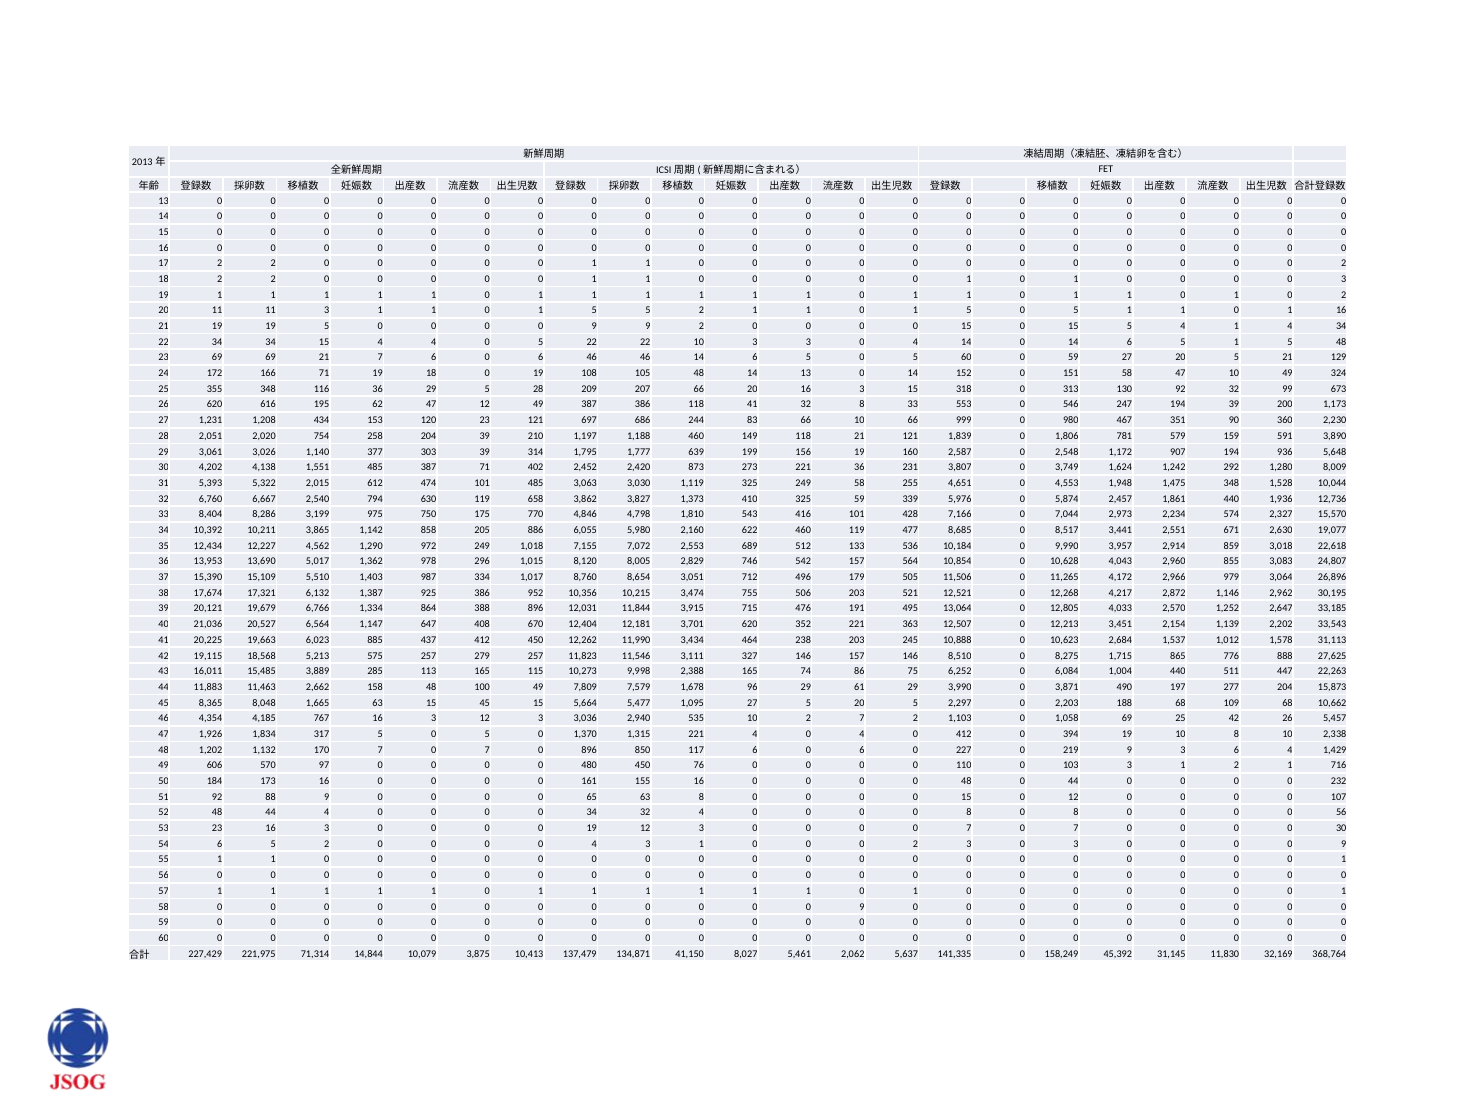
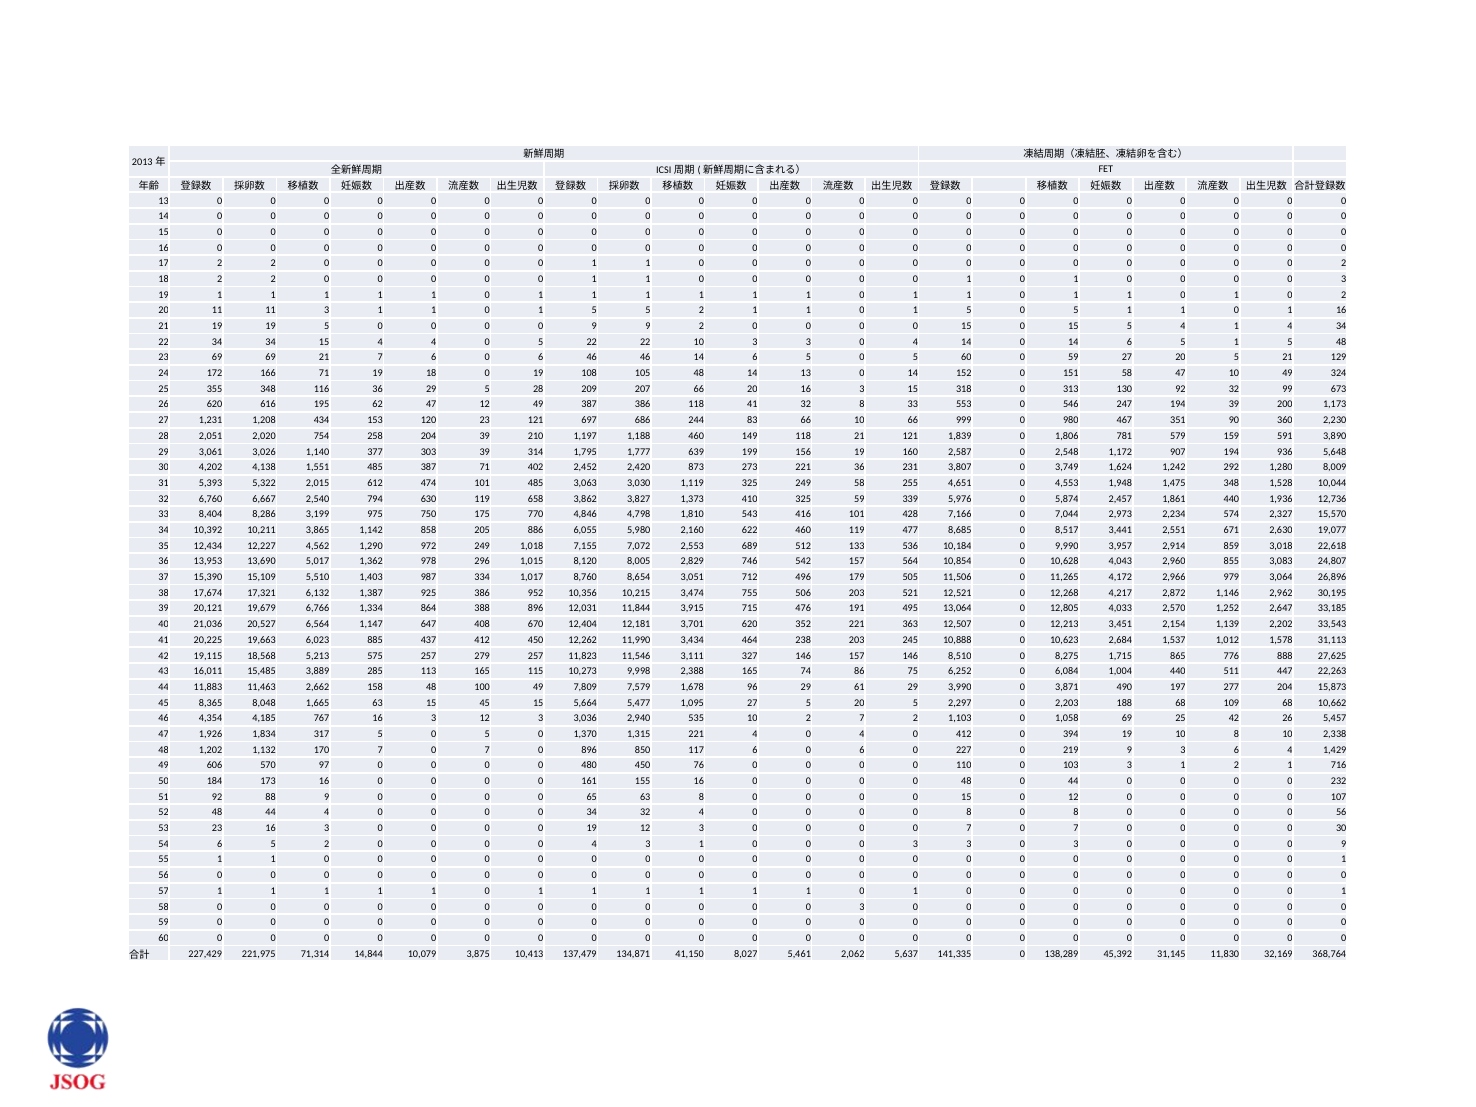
2 at (915, 844): 2 -> 3
9 at (862, 907): 9 -> 3
158,249: 158,249 -> 138,289
